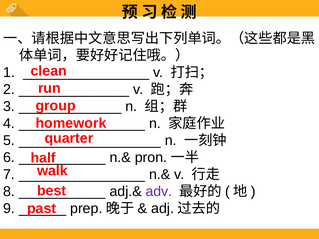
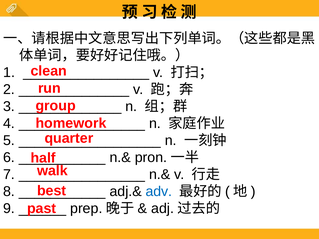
adv colour: purple -> blue
